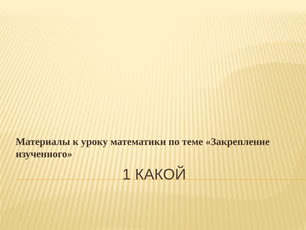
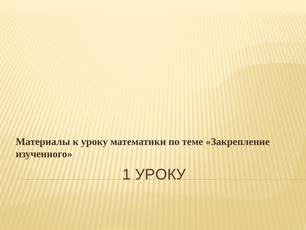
1 КАКОЙ: КАКОЙ -> УРОКУ
